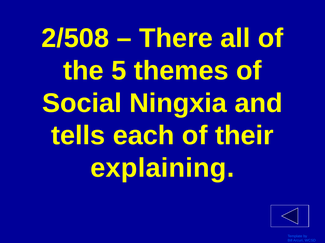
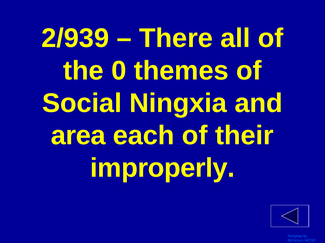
2/508: 2/508 -> 2/939
5: 5 -> 0
tells: tells -> area
explaining: explaining -> improperly
